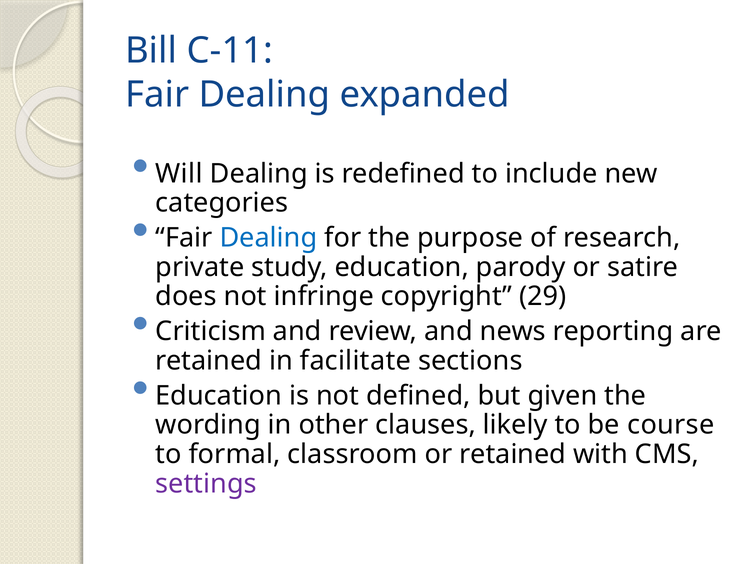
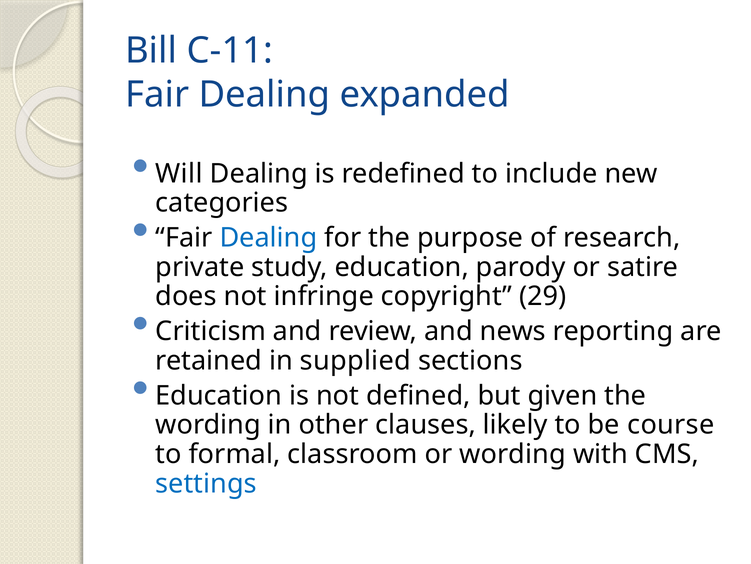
facilitate: facilitate -> supplied
or retained: retained -> wording
settings colour: purple -> blue
